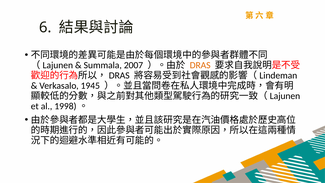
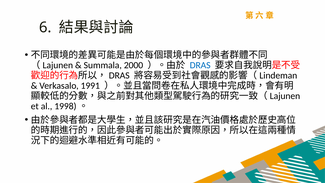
2007: 2007 -> 2000
DRAS colour: orange -> blue
1945: 1945 -> 1991
